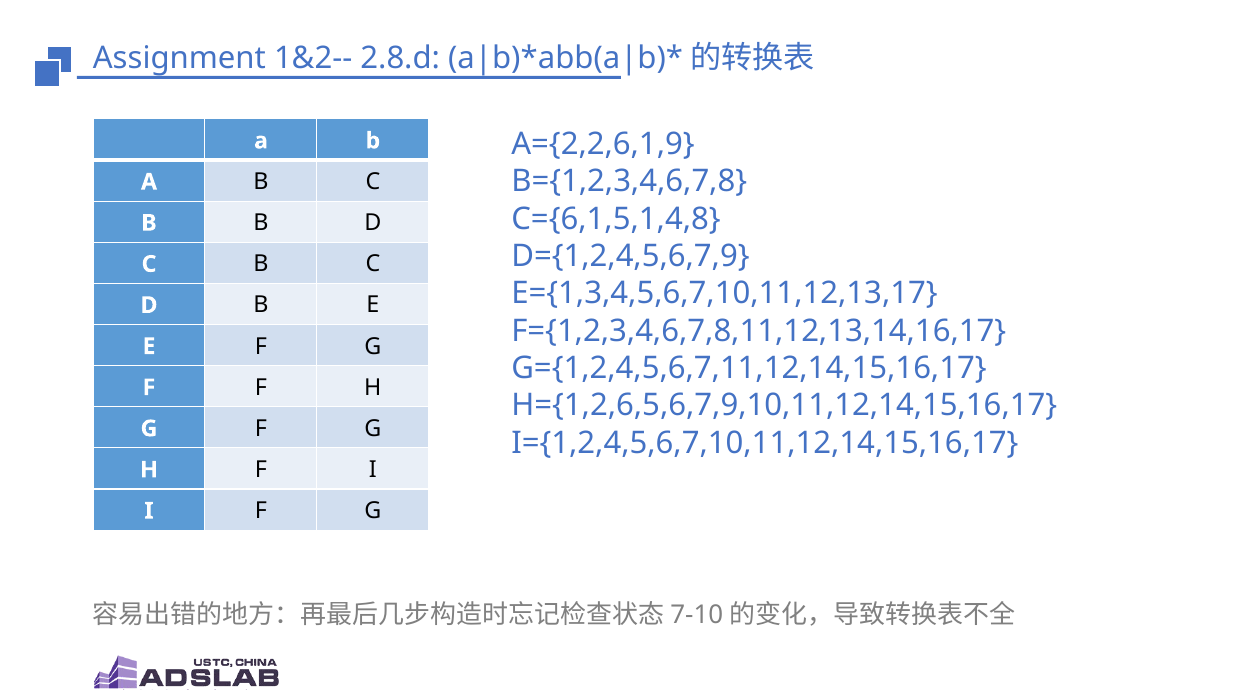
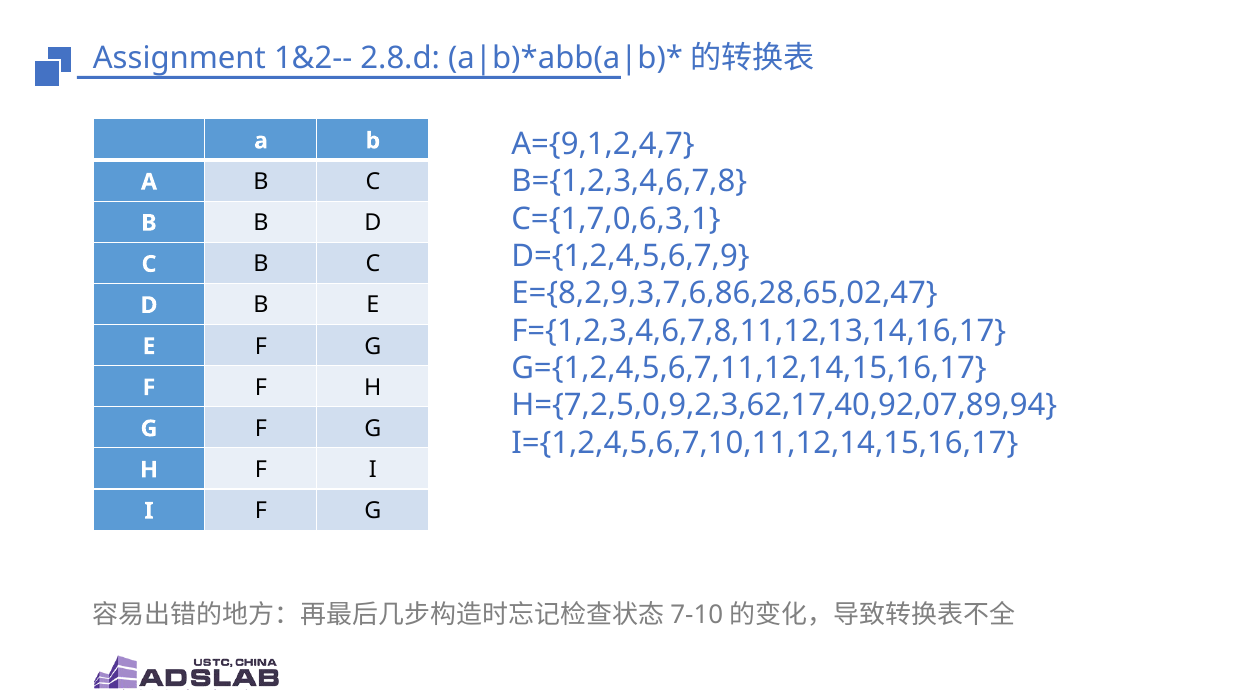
A={2,2,6,1,9: A={2,2,6,1,9 -> A={9,1,2,4,7
C={6,1,5,1,4,8: C={6,1,5,1,4,8 -> C={1,7,0,6,3,1
E={1,3,4,5,6,7,10,11,12,13,17: E={1,3,4,5,6,7,10,11,12,13,17 -> E={8,2,9,3,7,6,86,28,65,02,47
H={1,2,6,5,6,7,9,10,11,12,14,15,16,17: H={1,2,6,5,6,7,9,10,11,12,14,15,16,17 -> H={7,2,5,0,9,2,3,62,17,40,92,07,89,94
